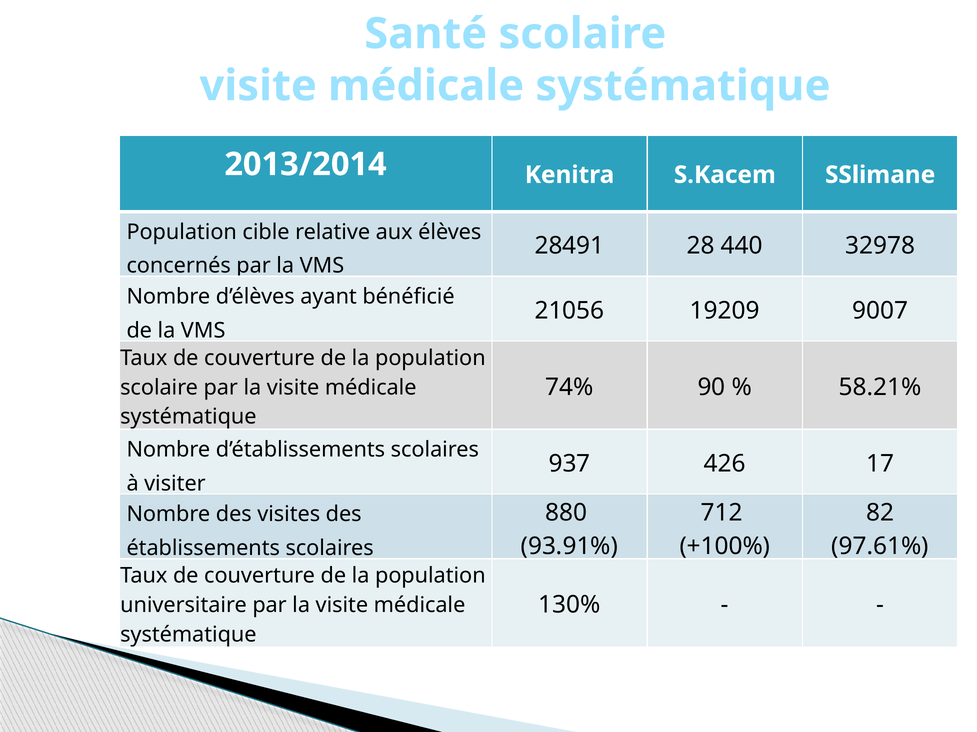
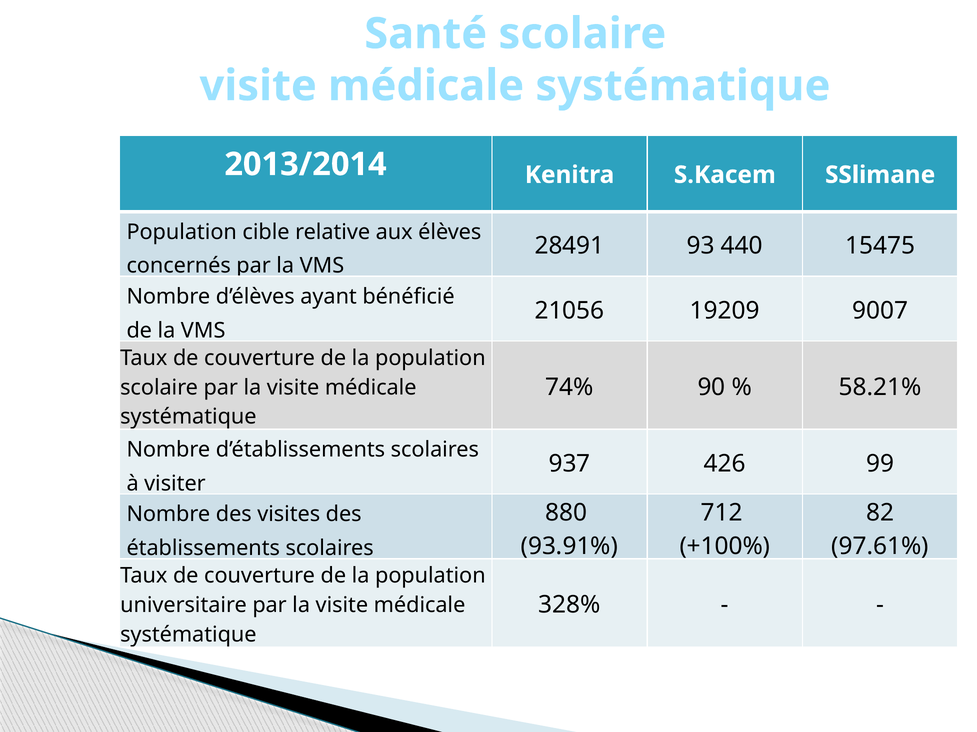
28: 28 -> 93
32978: 32978 -> 15475
17: 17 -> 99
130%: 130% -> 328%
